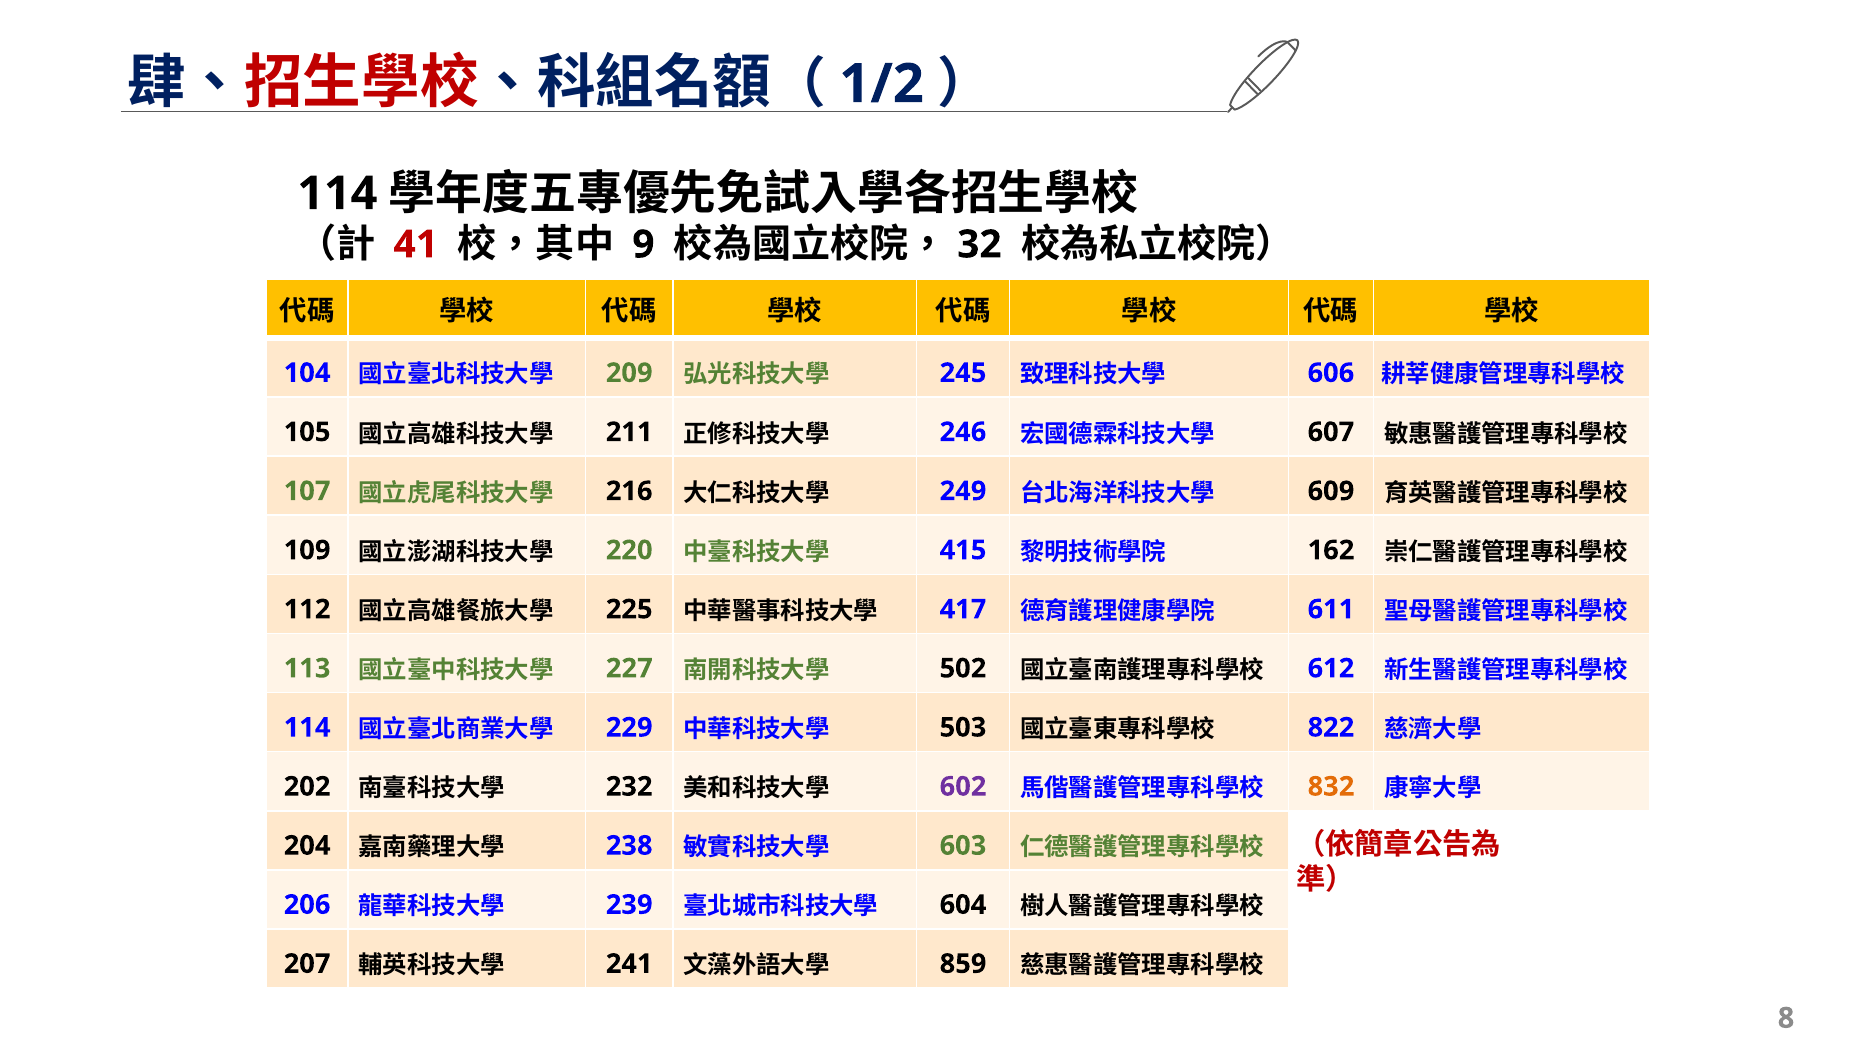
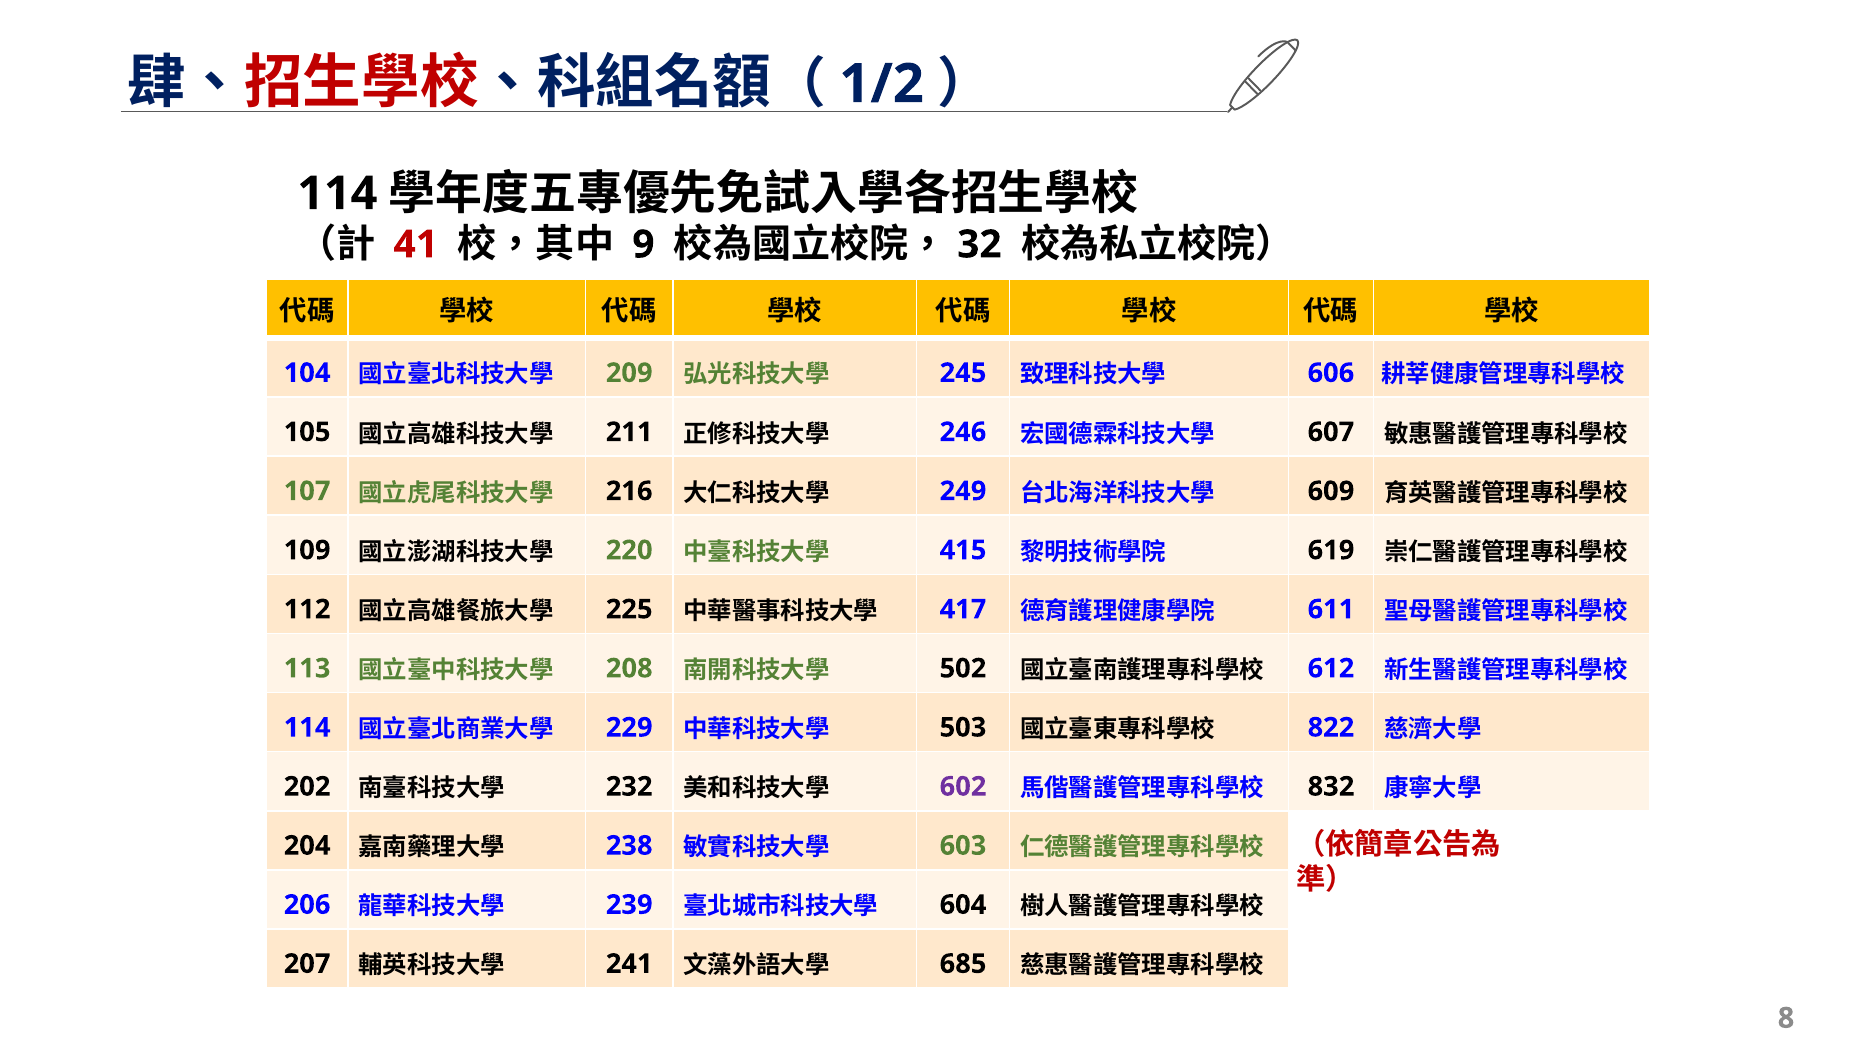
162: 162 -> 619
227: 227 -> 208
832 colour: orange -> black
859: 859 -> 685
